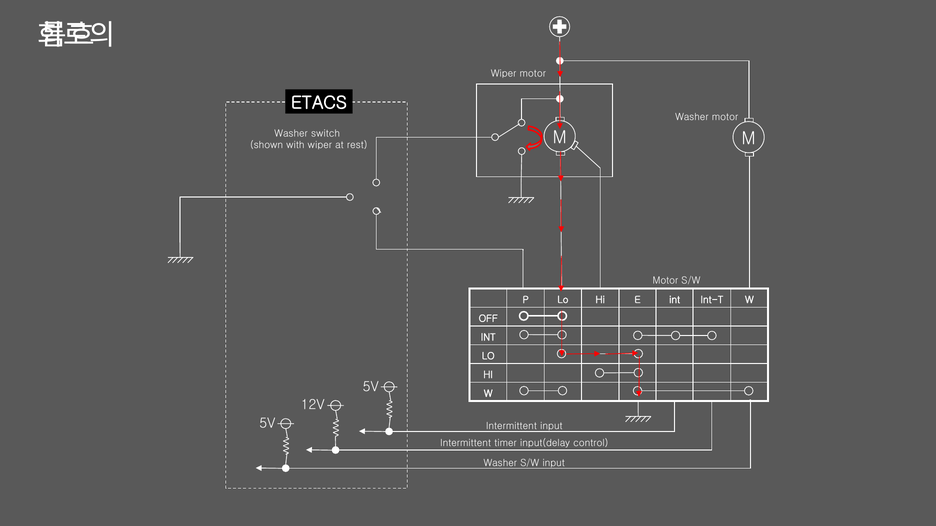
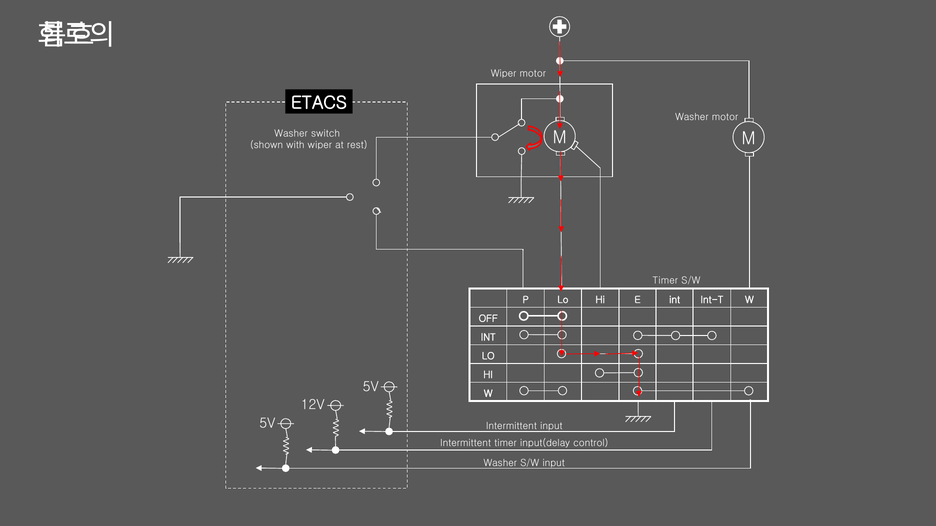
Motor at (665, 281): Motor -> Timer
